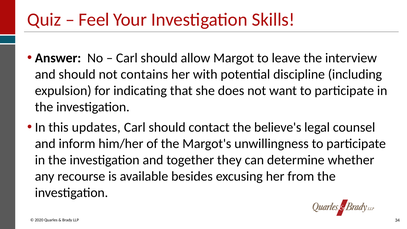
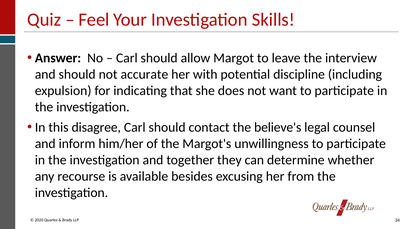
contains: contains -> accurate
updates: updates -> disagree
